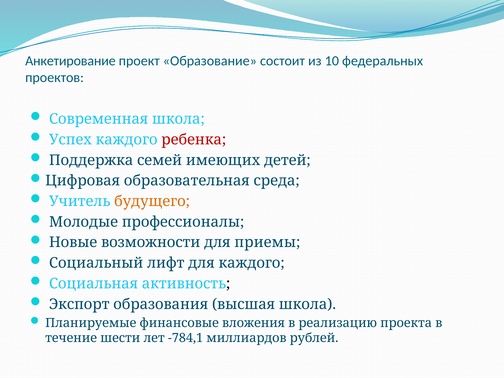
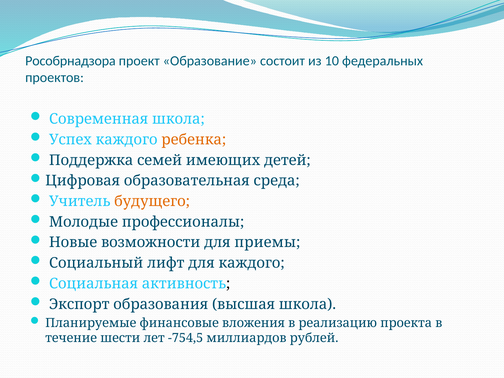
Анкетирование: Анкетирование -> Рособрнадзора
ребенка colour: red -> orange
-784,1: -784,1 -> -754,5
